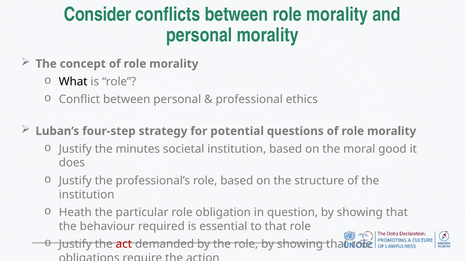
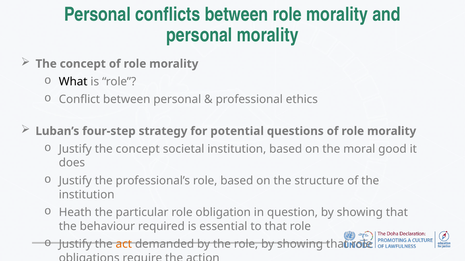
Consider at (98, 14): Consider -> Personal
Justify the minutes: minutes -> concept
act colour: red -> orange
